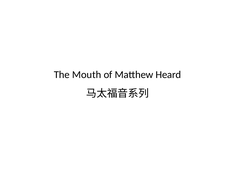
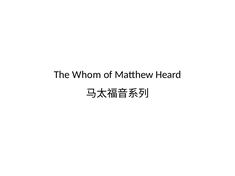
Mouth: Mouth -> Whom
